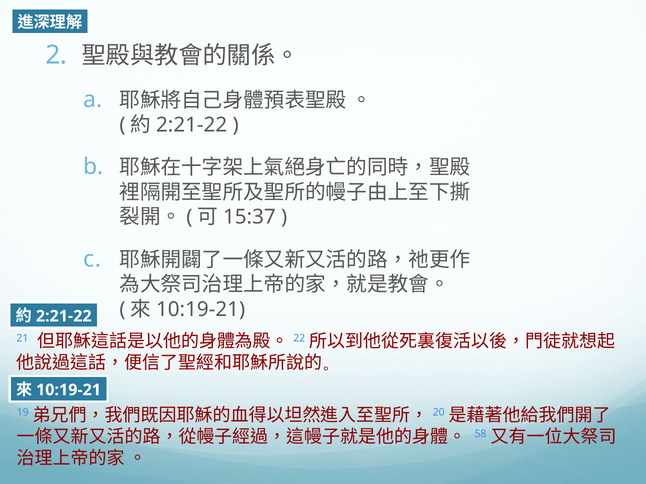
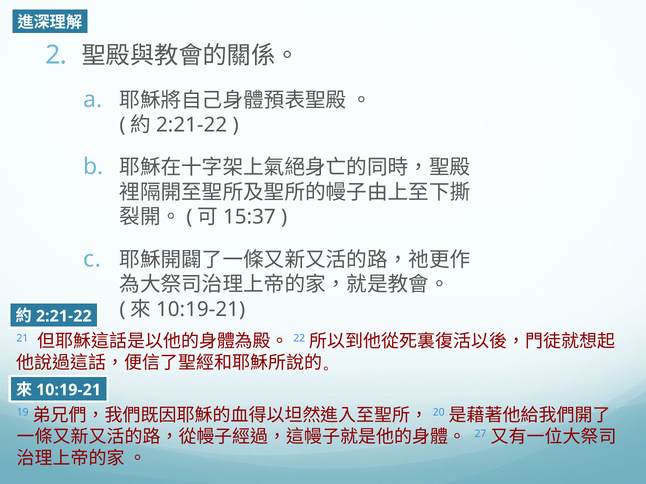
58: 58 -> 27
